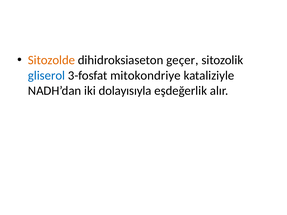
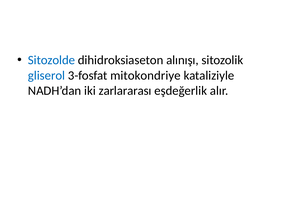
Sitozolde colour: orange -> blue
geçer: geçer -> alınışı
dolayısıyla: dolayısıyla -> zarlararası
